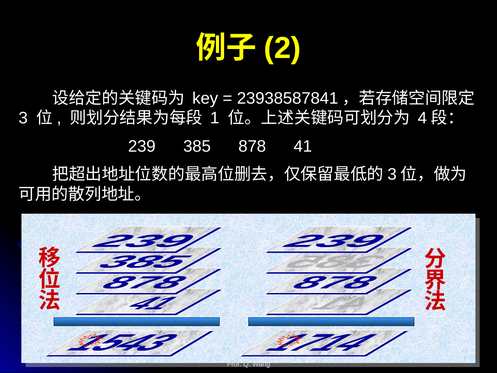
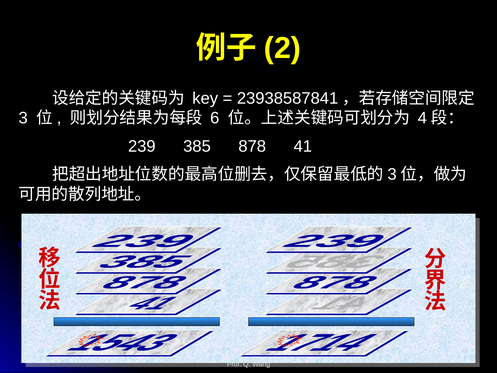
1: 1 -> 6
